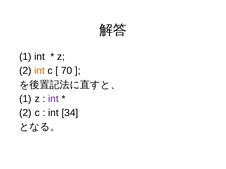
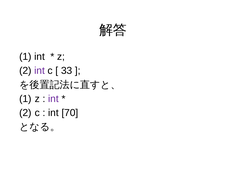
int at (40, 71) colour: orange -> purple
70: 70 -> 33
34: 34 -> 70
